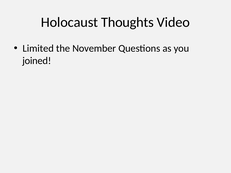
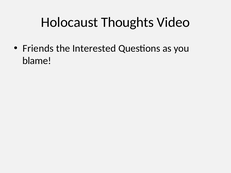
Limited: Limited -> Friends
November: November -> Interested
joined: joined -> blame
